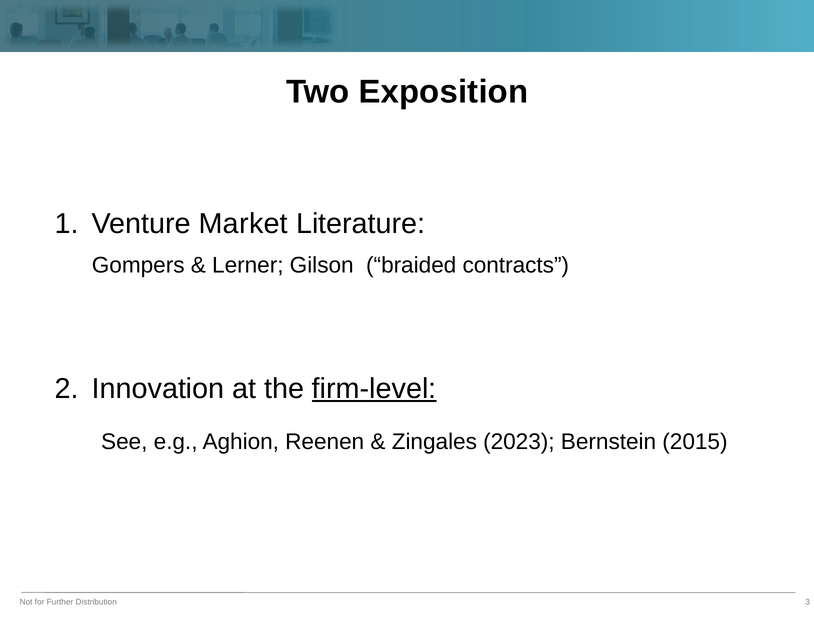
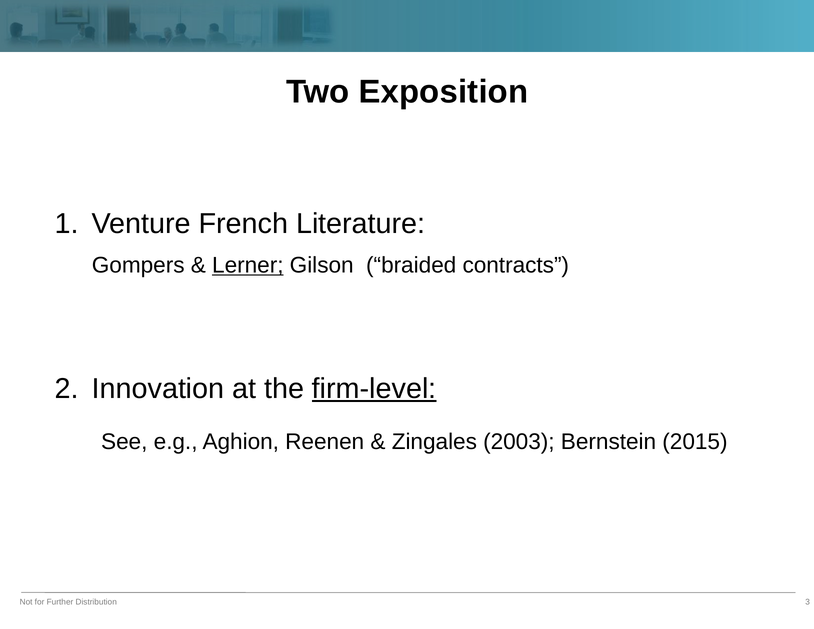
Market: Market -> French
Lerner underline: none -> present
2023: 2023 -> 2003
